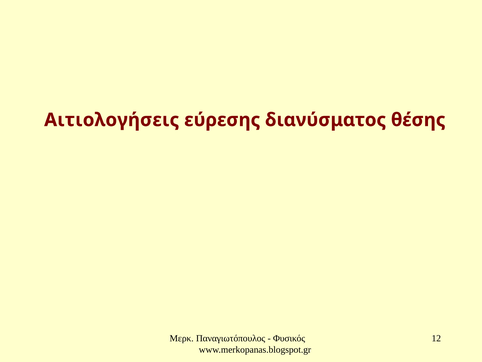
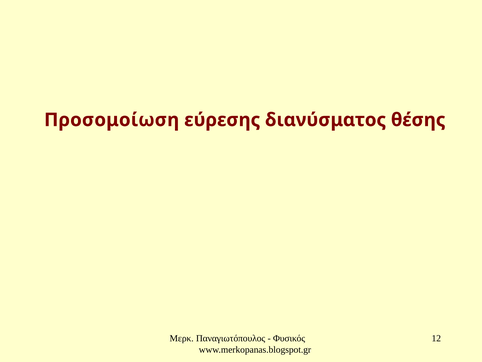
Αιτιολογήσεις: Αιτιολογήσεις -> Προσομοίωση
